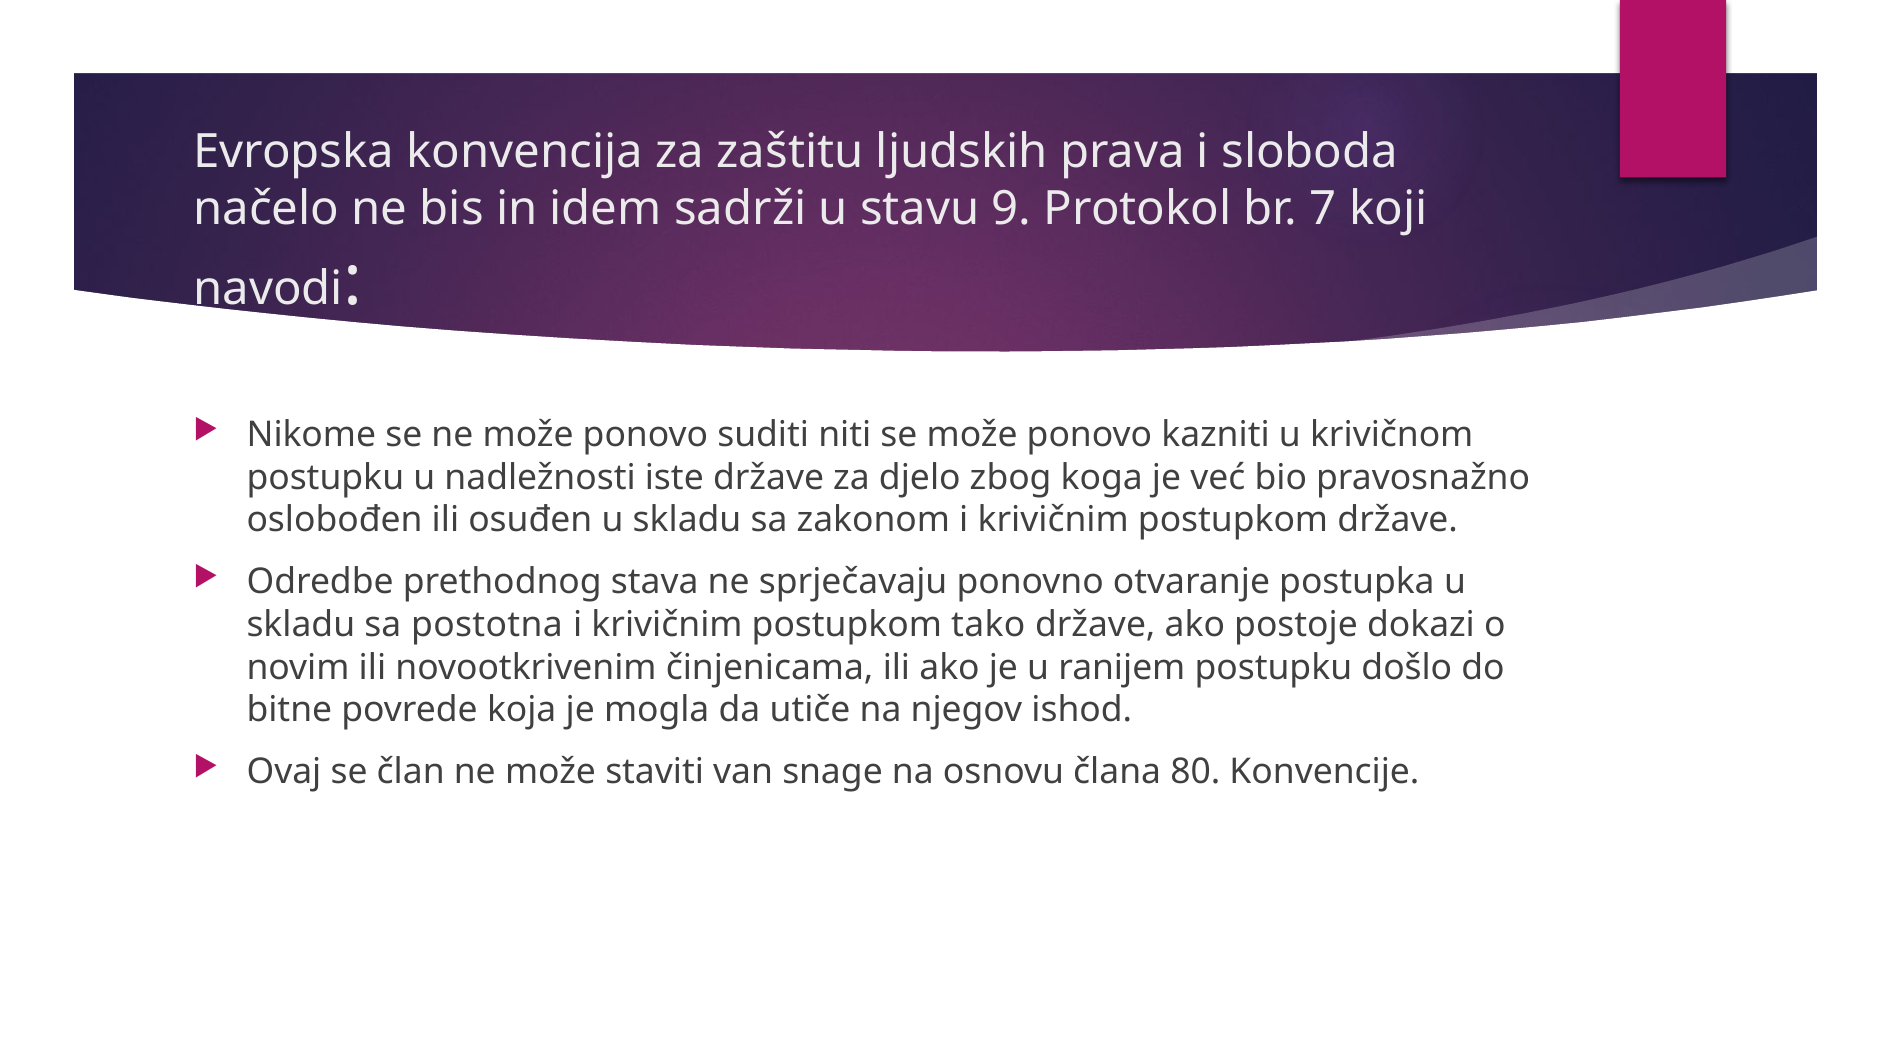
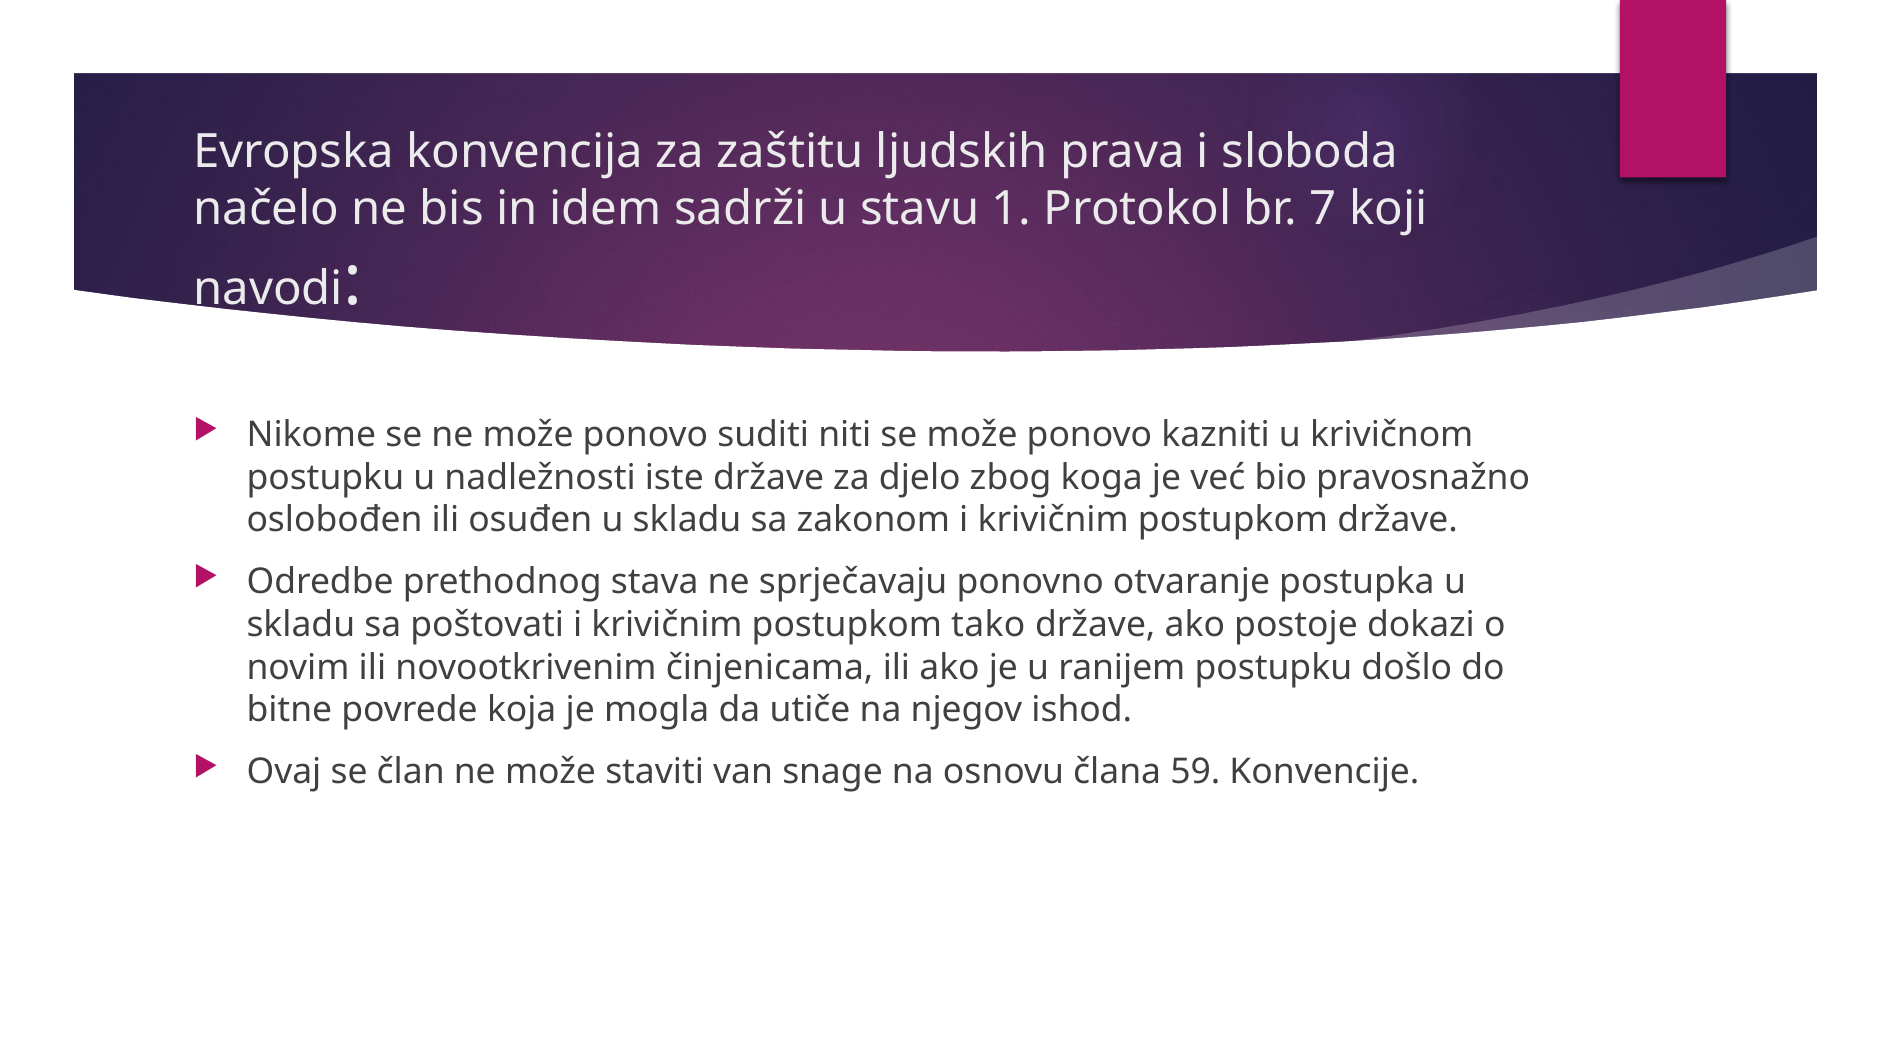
9: 9 -> 1
postotna: postotna -> poštovati
80: 80 -> 59
